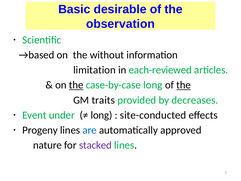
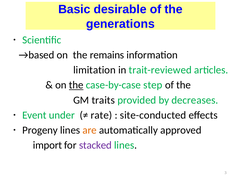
observation: observation -> generations
without: without -> remains
each-reviewed: each-reviewed -> trait-reviewed
case-by-case long: long -> step
the at (184, 85) underline: present -> none
long at (101, 115): long -> rate
are colour: blue -> orange
nature: nature -> import
